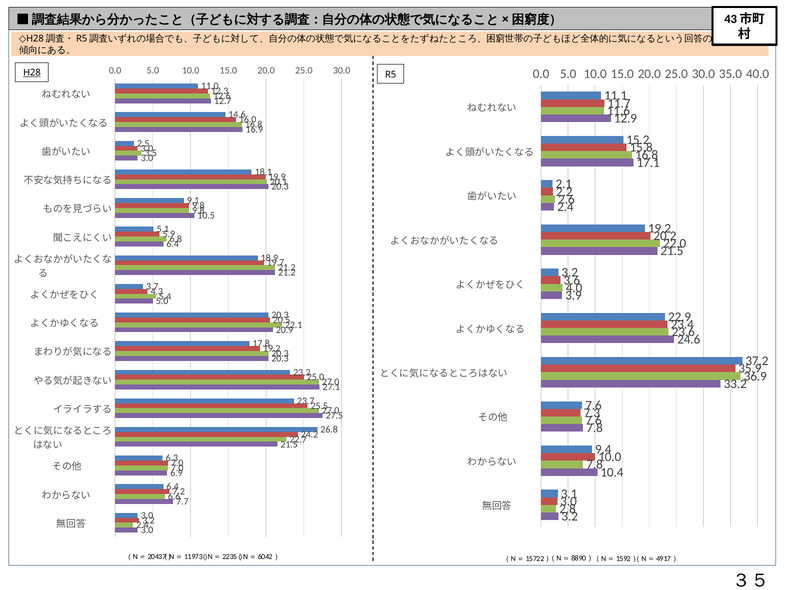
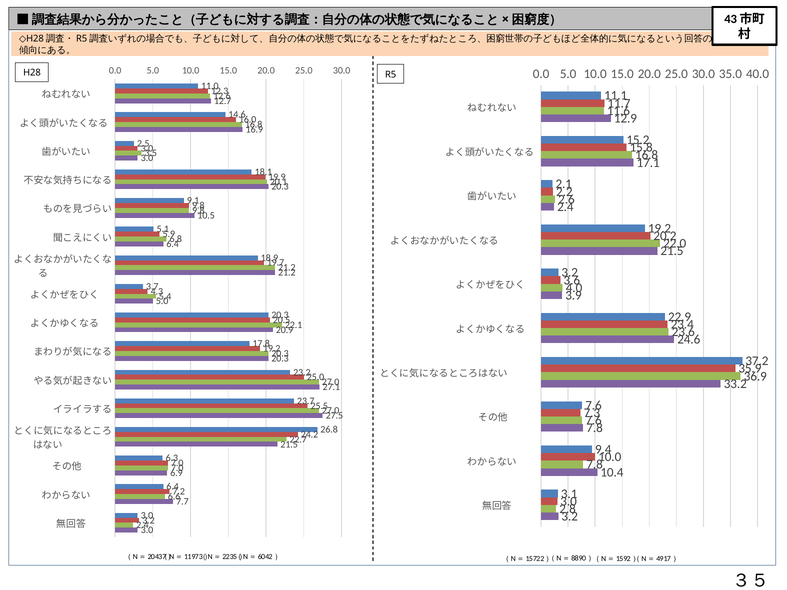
H28 underline: present -> none
